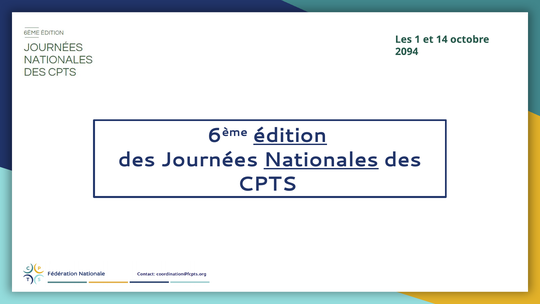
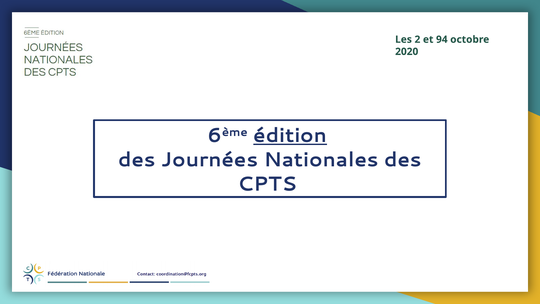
1: 1 -> 2
14: 14 -> 94
2094: 2094 -> 2020
Nationales at (321, 160) underline: present -> none
